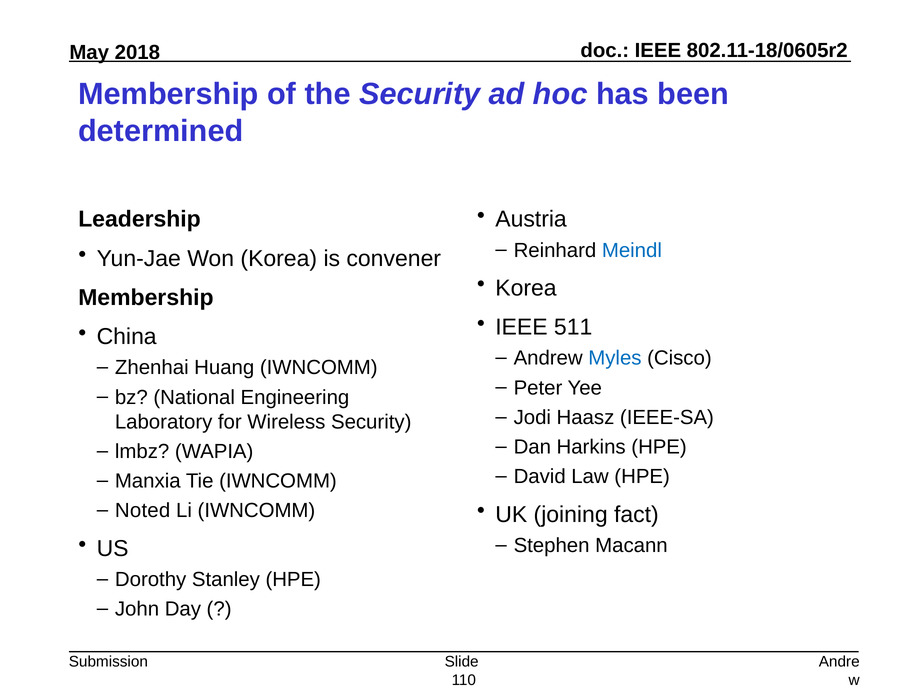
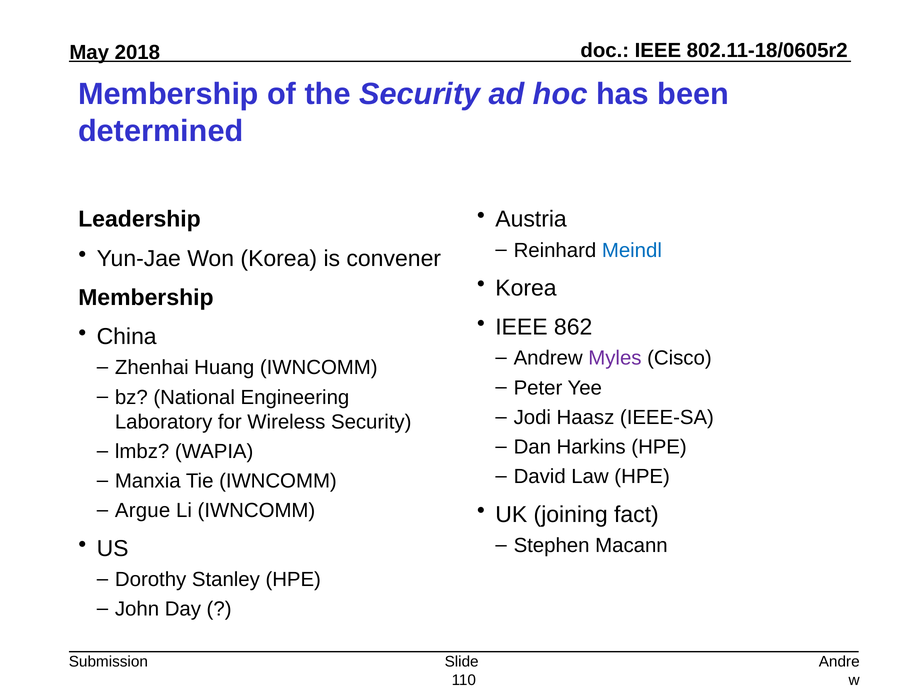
511: 511 -> 862
Myles at (615, 358) colour: blue -> purple
Noted: Noted -> Argue
